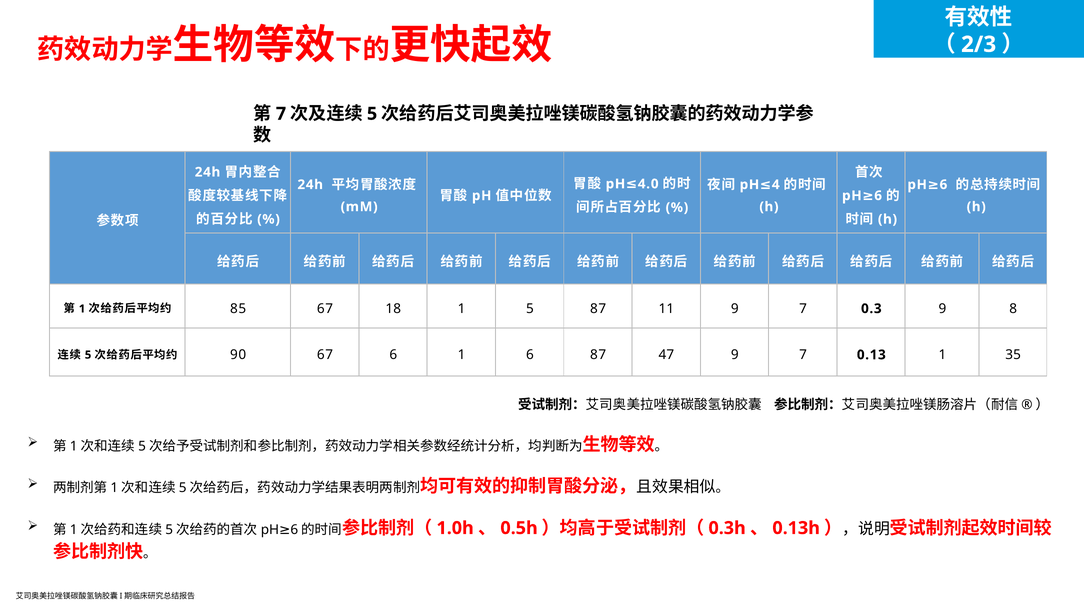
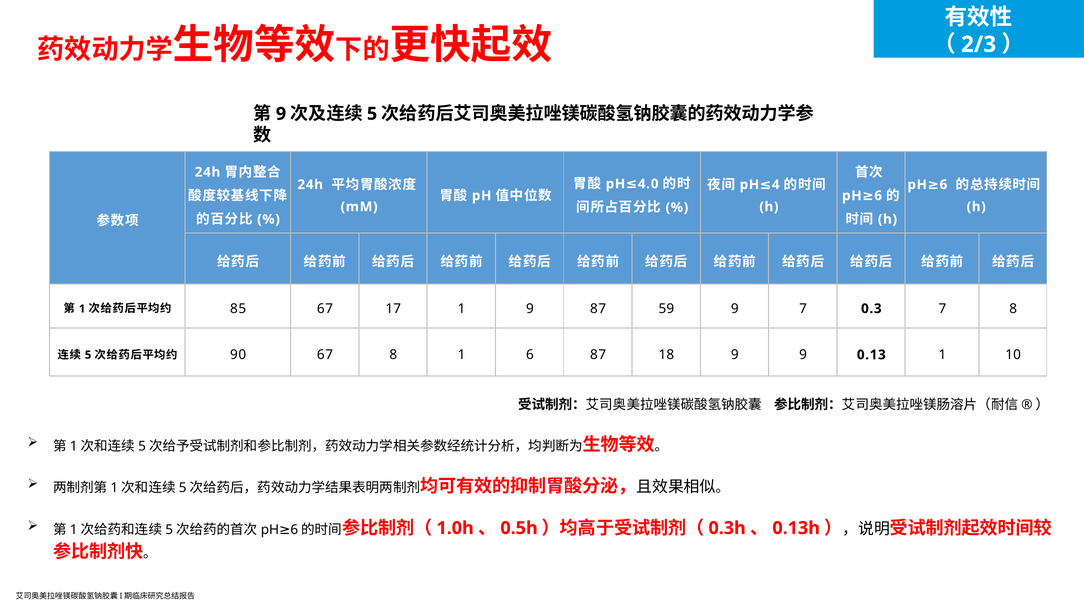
7 at (281, 114): 7 -> 9
18: 18 -> 17
1 5: 5 -> 9
11: 11 -> 59
0.3 9: 9 -> 7
67 6: 6 -> 8
47: 47 -> 18
7 at (803, 355): 7 -> 9
35: 35 -> 10
